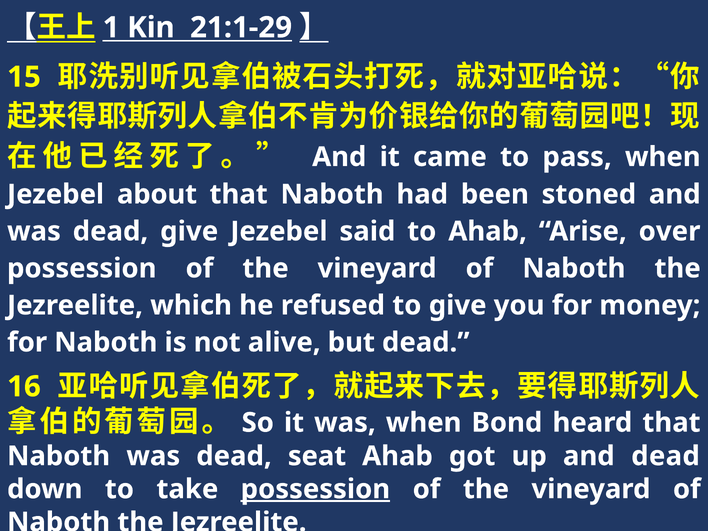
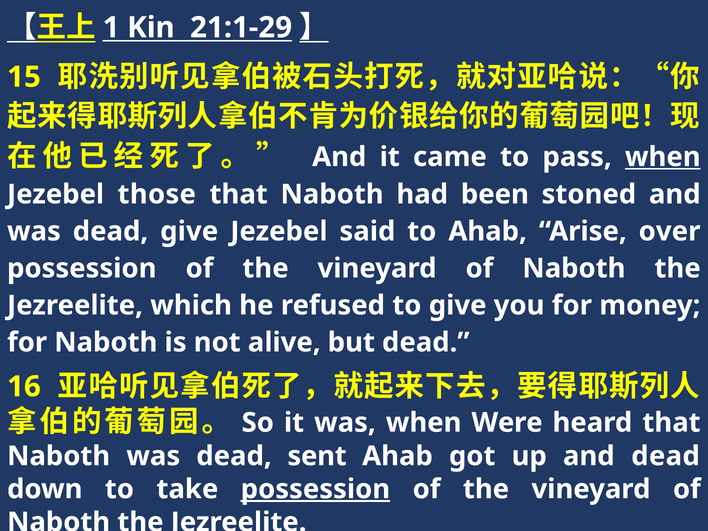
when at (663, 157) underline: none -> present
about: about -> those
Bond: Bond -> Were
seat: seat -> sent
